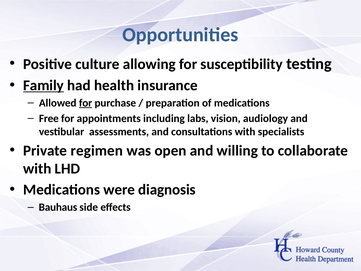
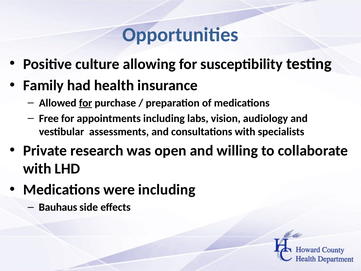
Family underline: present -> none
regimen: regimen -> research
were diagnosis: diagnosis -> including
